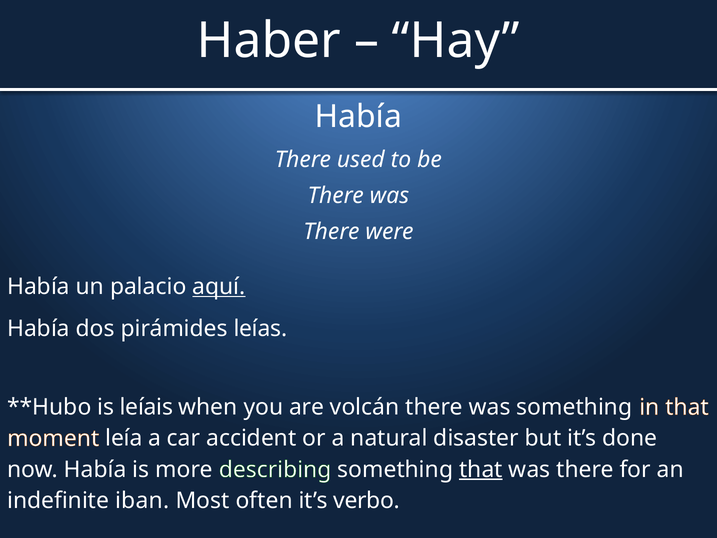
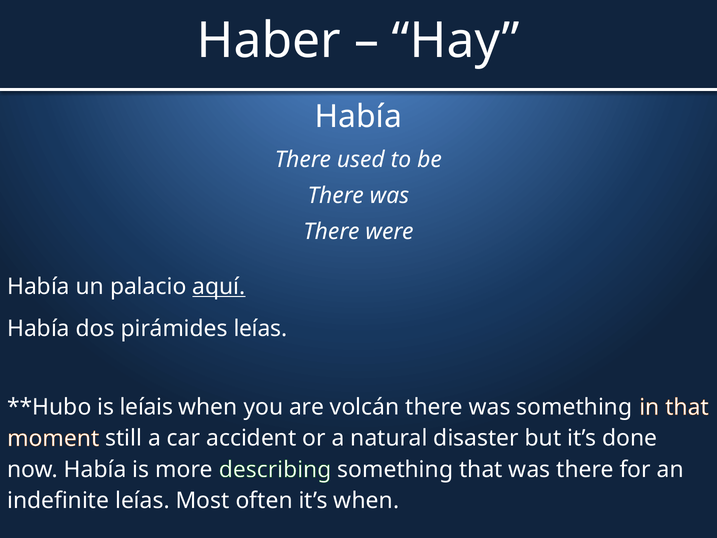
leía: leía -> still
that at (481, 469) underline: present -> none
indefinite iban: iban -> leías
it’s verbo: verbo -> when
